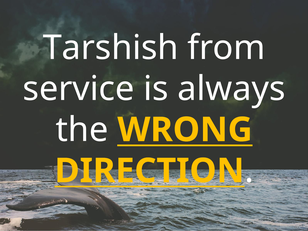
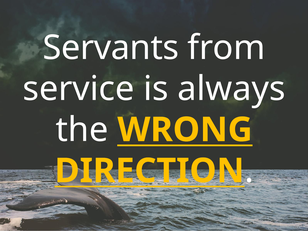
Tarshish: Tarshish -> Servants
